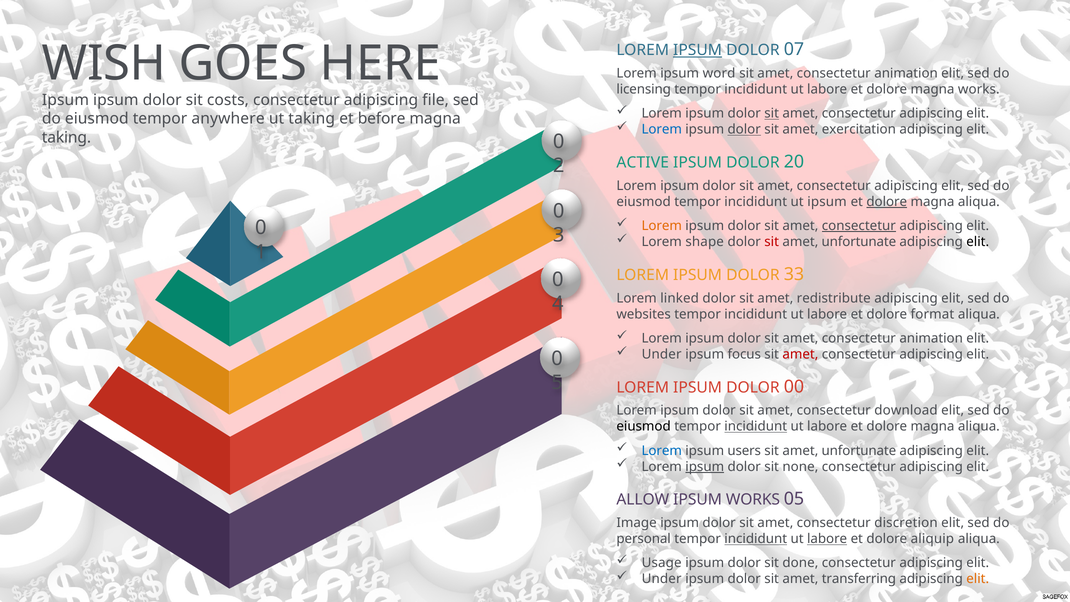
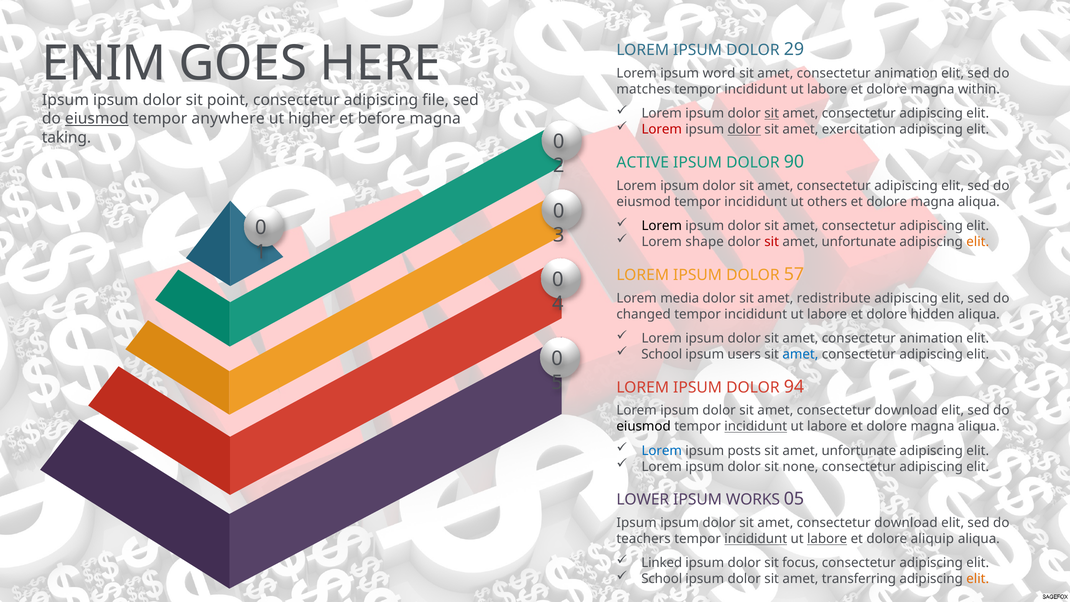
IPSUM at (698, 50) underline: present -> none
07: 07 -> 29
WISH: WISH -> ENIM
licensing: licensing -> matches
magna works: works -> within
costs: costs -> point
eiusmod at (97, 119) underline: none -> present
ut taking: taking -> higher
Lorem at (662, 130) colour: blue -> red
20: 20 -> 90
ut ipsum: ipsum -> others
dolore at (887, 202) underline: present -> none
Lorem at (662, 226) colour: orange -> black
consectetur at (859, 226) underline: present -> none
elit at (978, 242) colour: black -> orange
33: 33 -> 57
linked: linked -> media
websites: websites -> changed
format: format -> hidden
Under at (662, 354): Under -> School
focus: focus -> users
amet at (800, 354) colour: red -> blue
00: 00 -> 94
users: users -> posts
ipsum at (705, 467) underline: present -> none
ALLOW: ALLOW -> LOWER
Image at (637, 523): Image -> Ipsum
discretion at (906, 523): discretion -> download
personal: personal -> teachers
Usage: Usage -> Linked
done: done -> focus
Under at (662, 579): Under -> School
